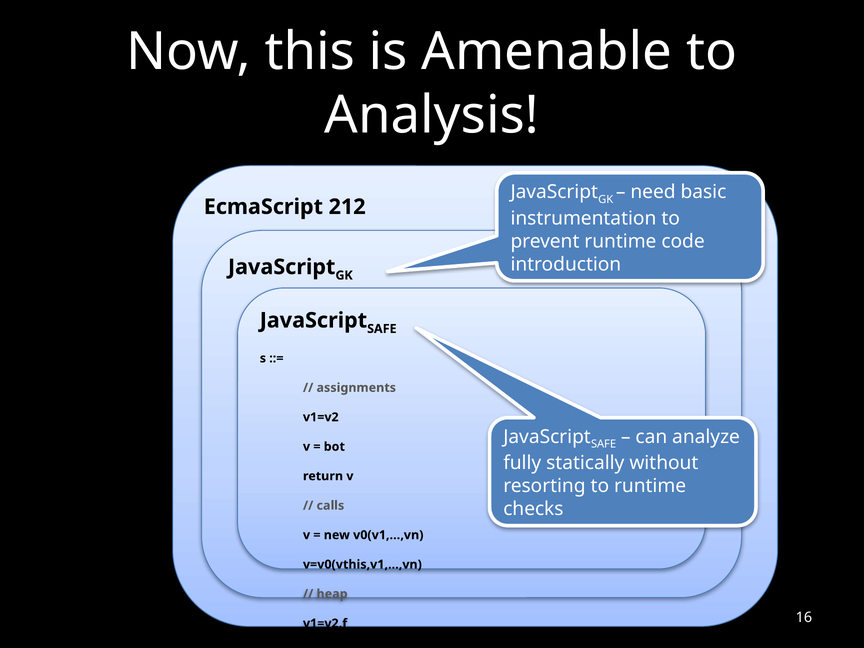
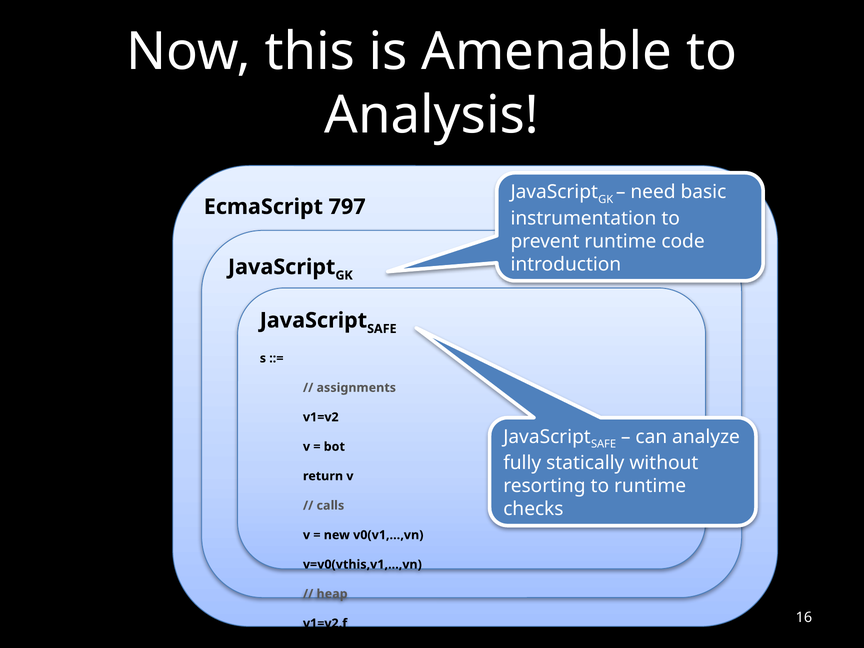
212: 212 -> 797
